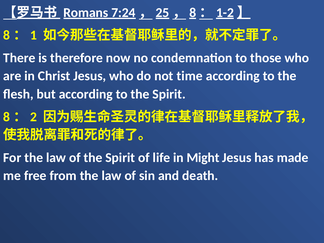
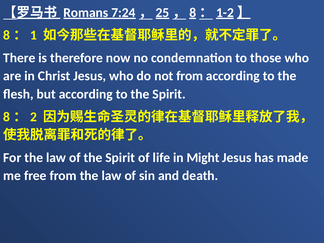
not time: time -> from
